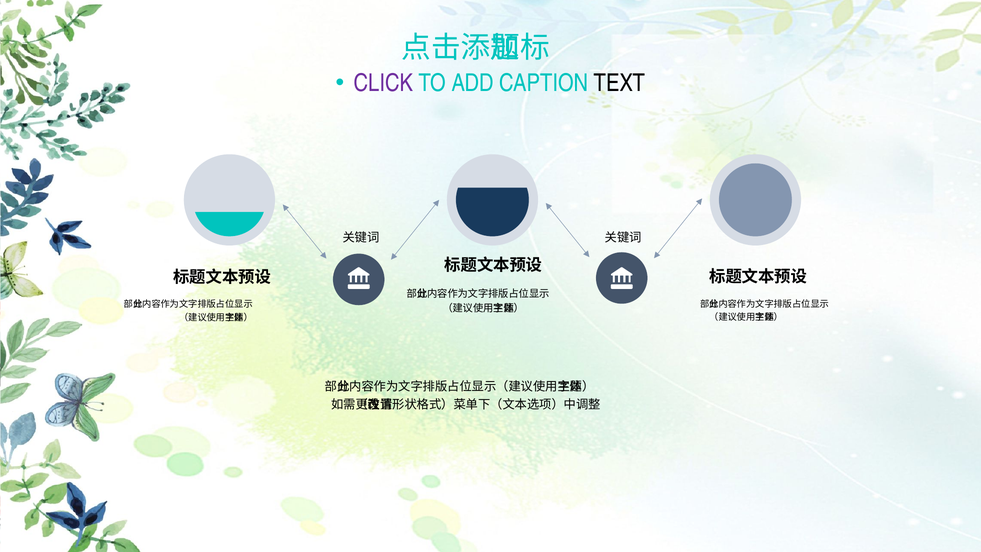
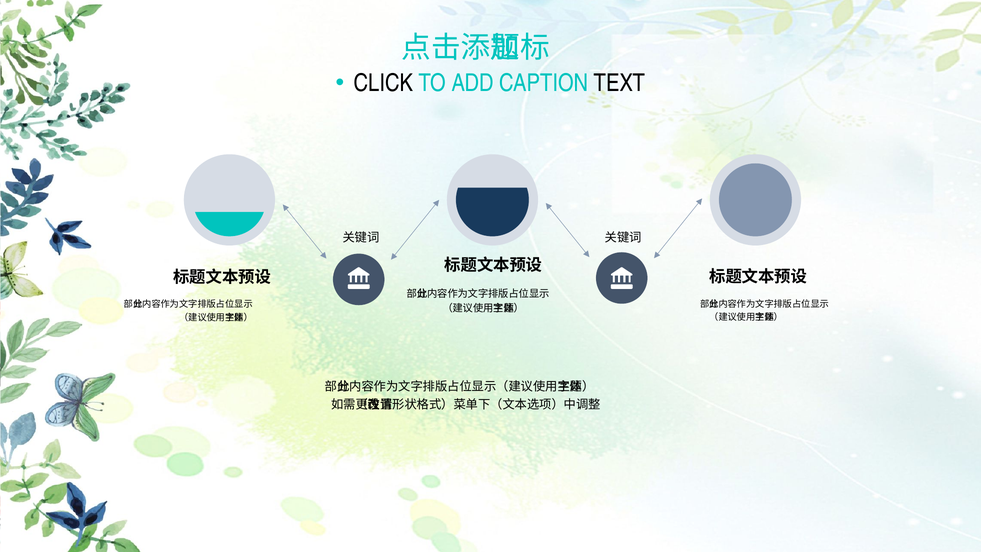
CLICK colour: purple -> black
